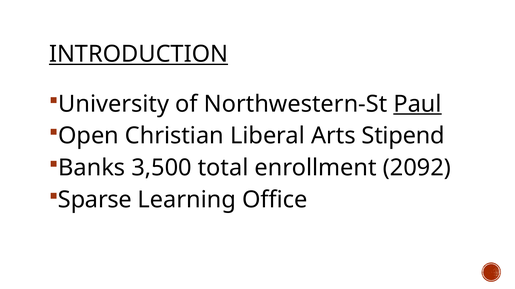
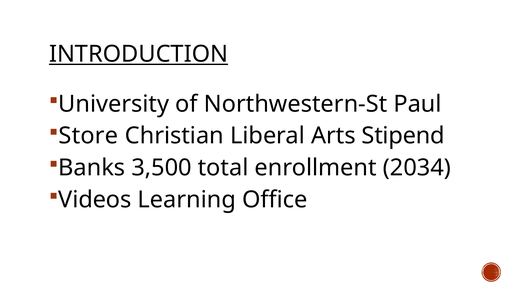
Paul underline: present -> none
Open: Open -> Store
2092: 2092 -> 2034
Sparse: Sparse -> Videos
